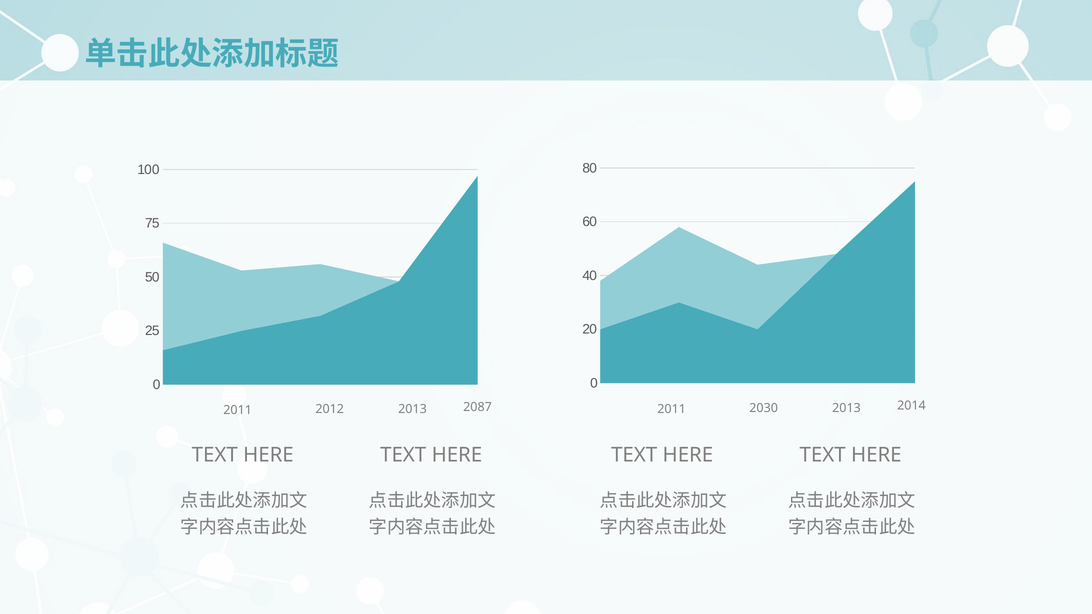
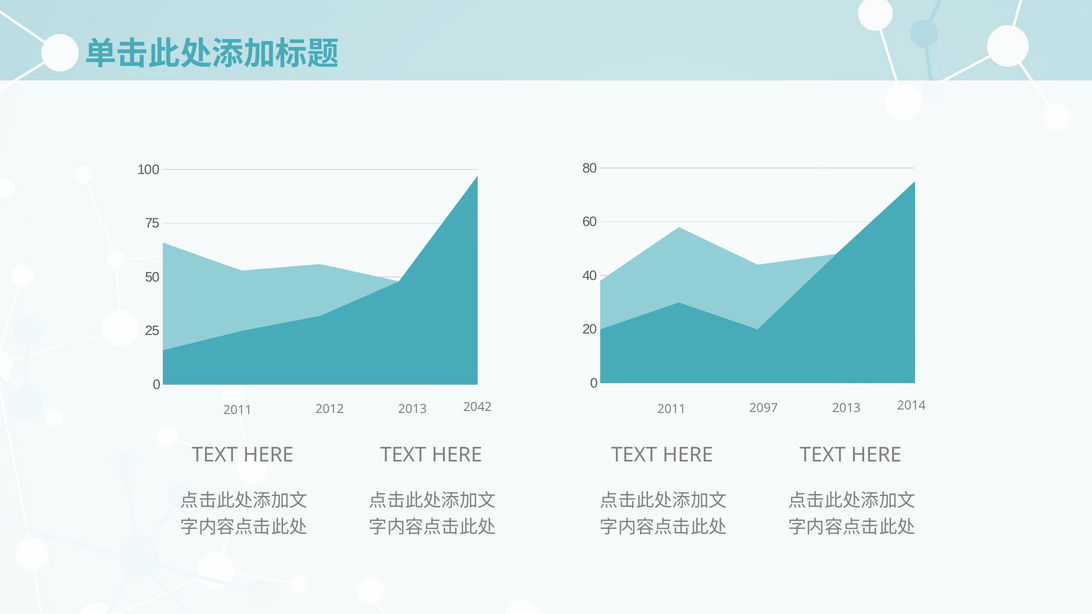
2087: 2087 -> 2042
2030: 2030 -> 2097
